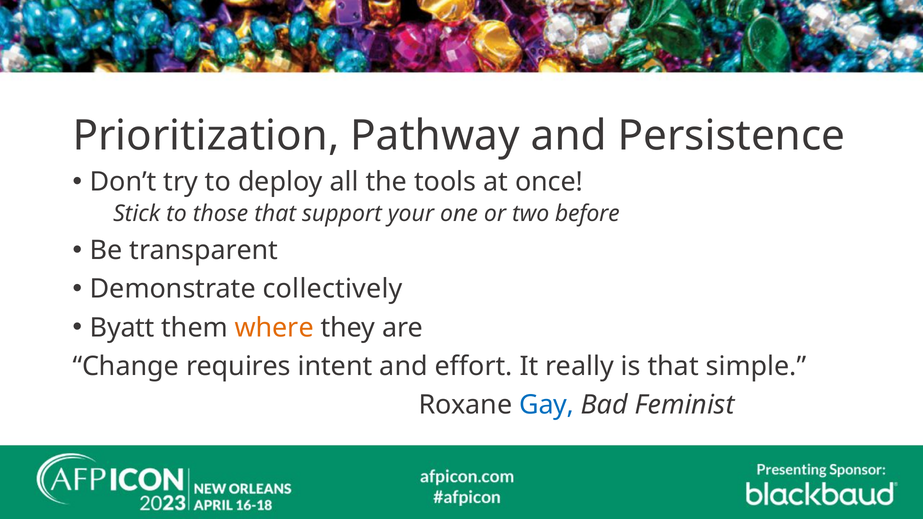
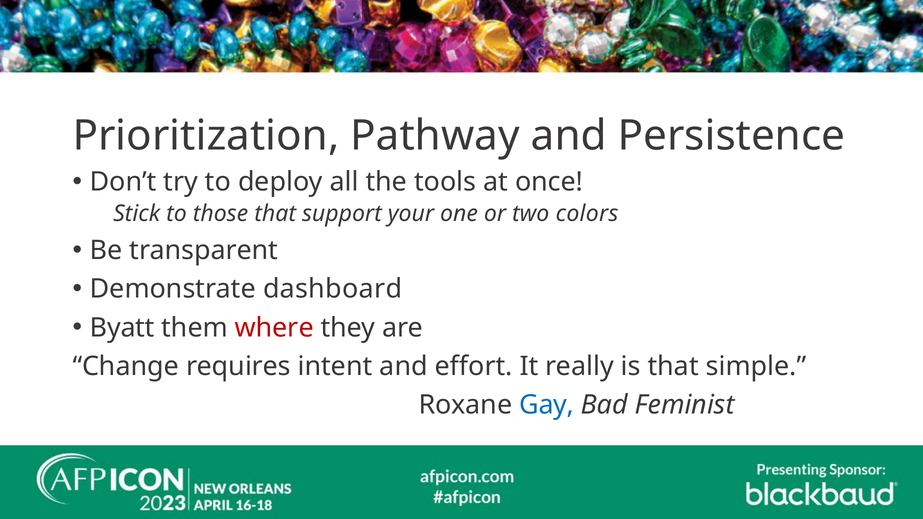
before: before -> colors
collectively: collectively -> dashboard
where colour: orange -> red
